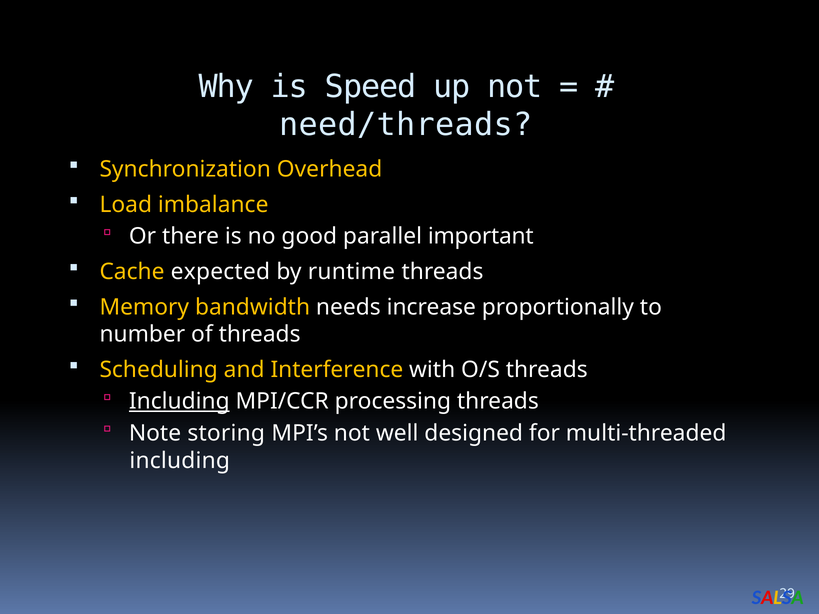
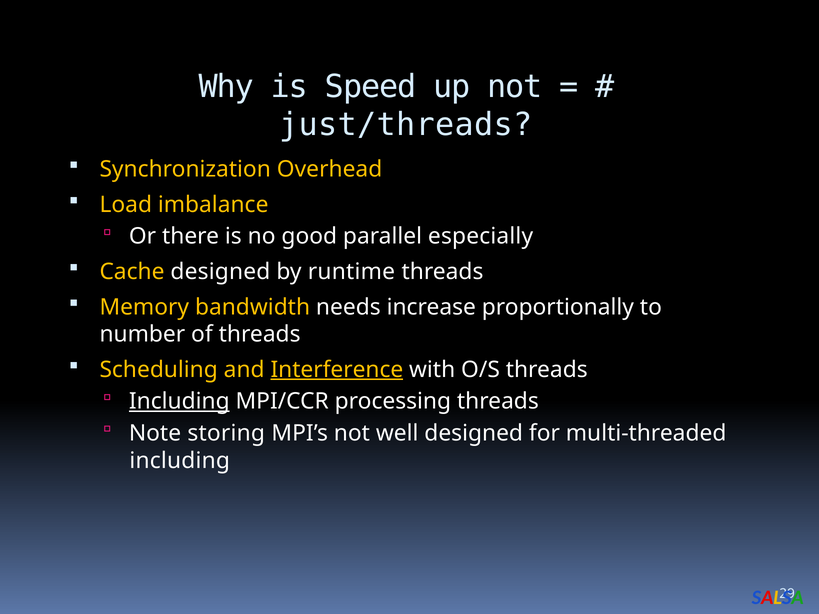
need/threads: need/threads -> just/threads
important: important -> especially
Cache expected: expected -> designed
Interference underline: none -> present
